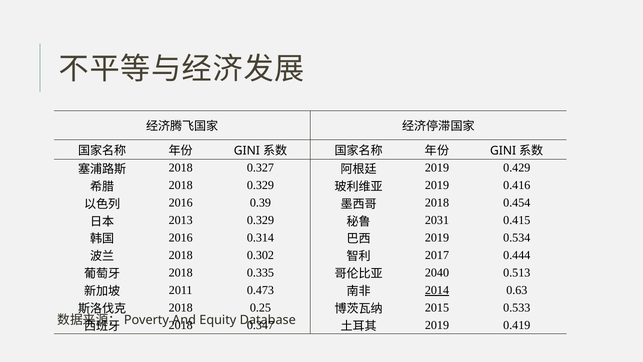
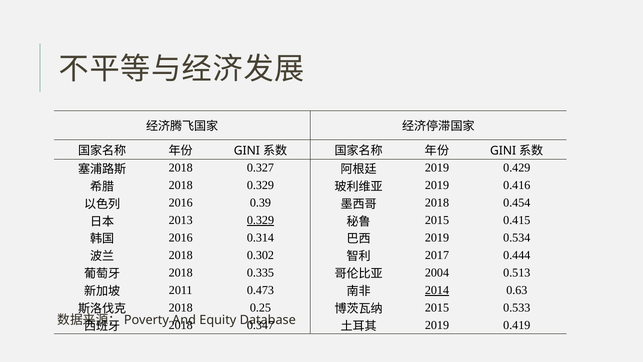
0.329 at (260, 220) underline: none -> present
2031 at (437, 220): 2031 -> 2015
2040: 2040 -> 2004
